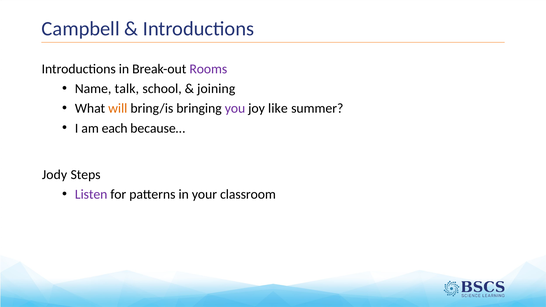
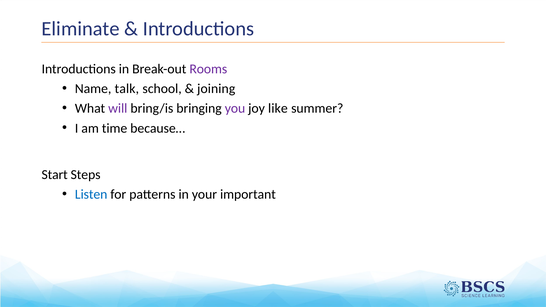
Campbell: Campbell -> Eliminate
will colour: orange -> purple
each: each -> time
Jody: Jody -> Start
Listen colour: purple -> blue
classroom: classroom -> important
